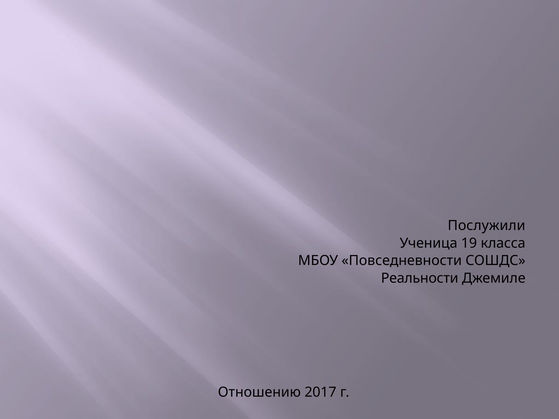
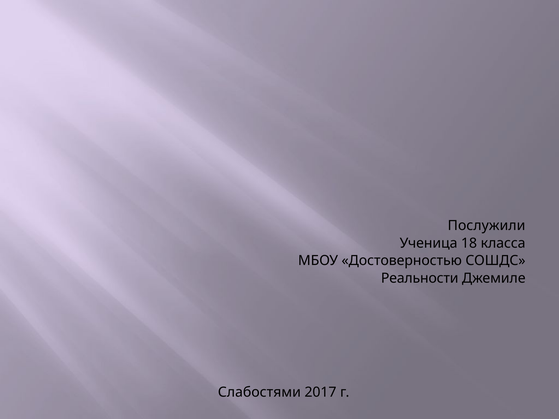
19: 19 -> 18
Повседневности: Повседневности -> Достоверностью
Отношению: Отношению -> Слабостями
